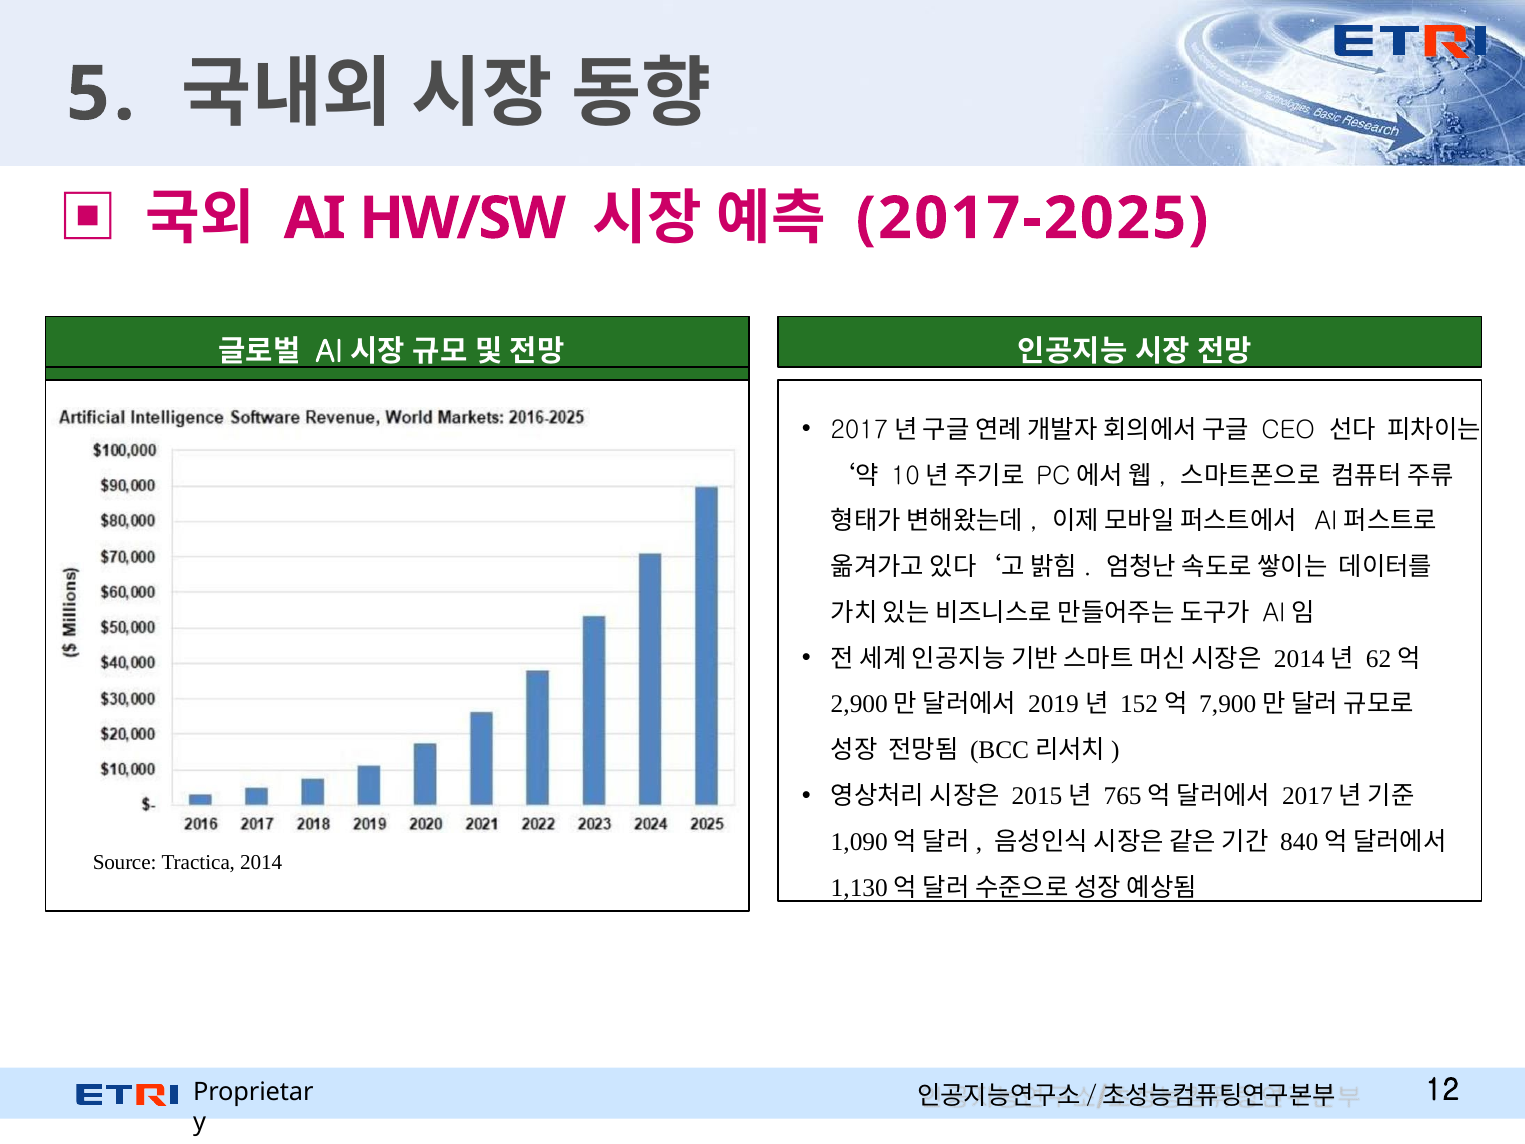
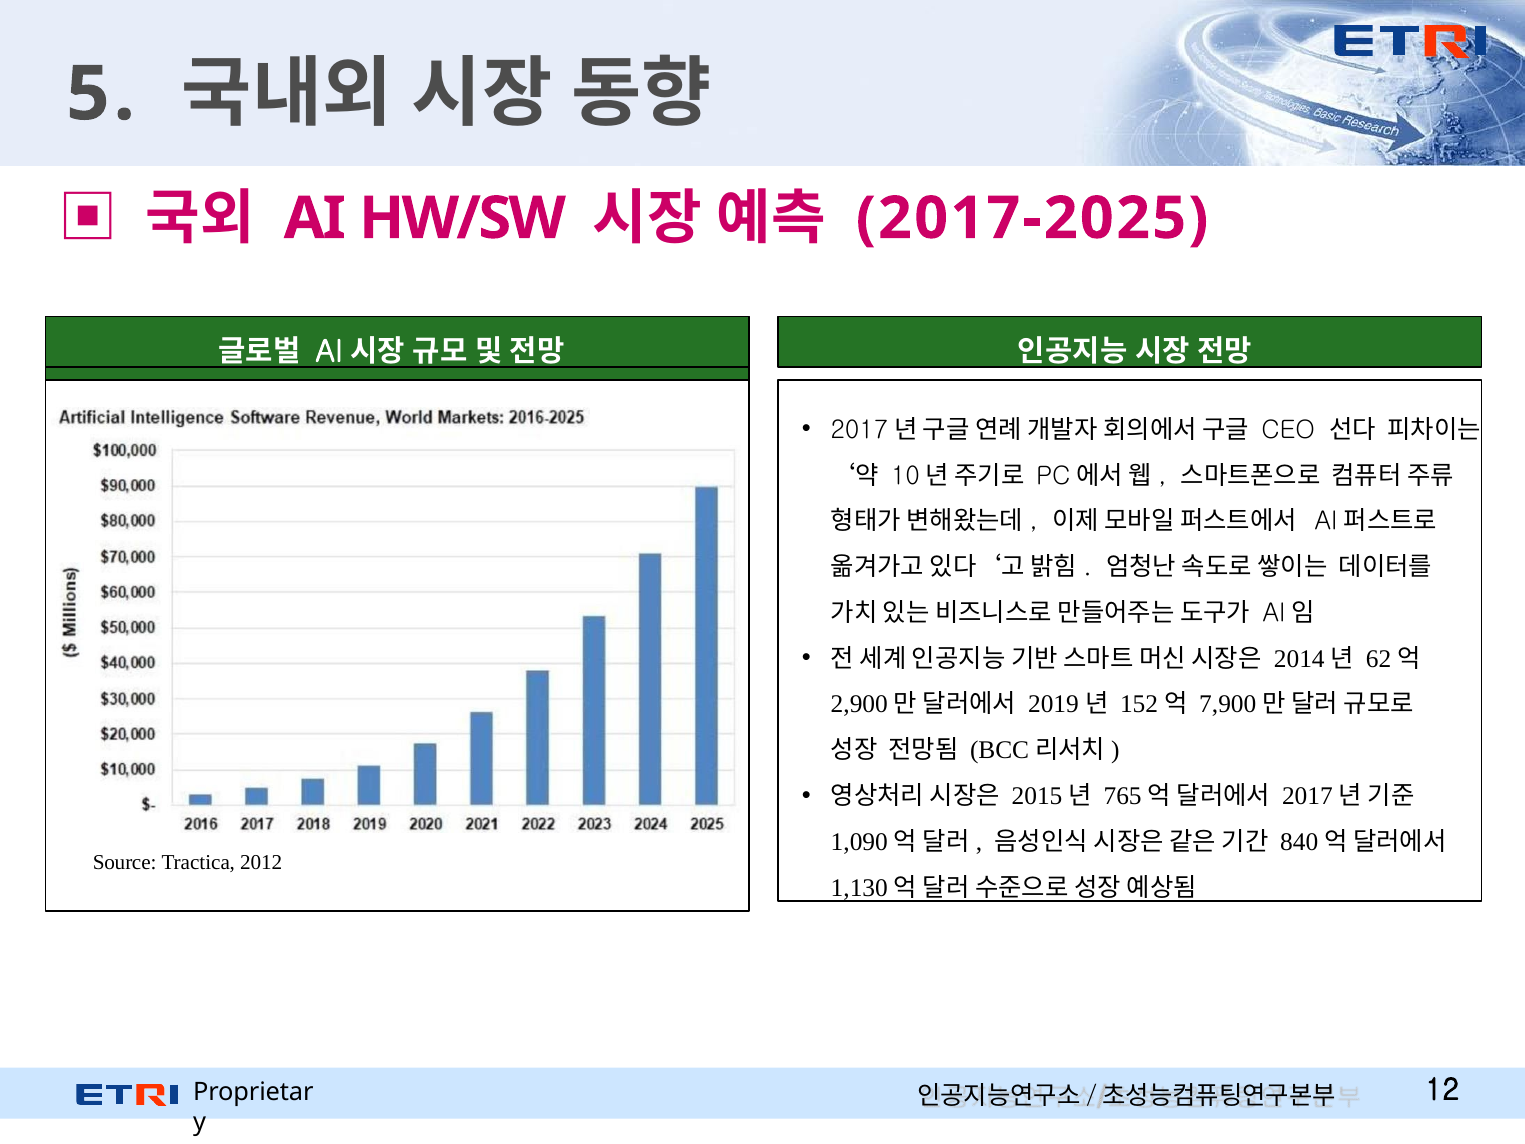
2014: 2014 -> 2012
